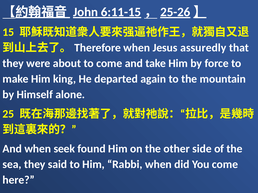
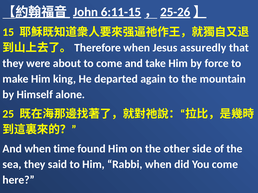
seek: seek -> time
